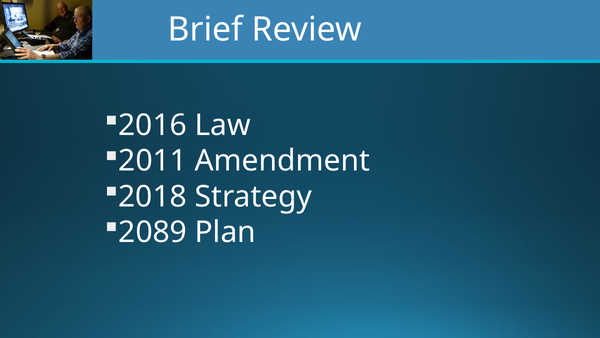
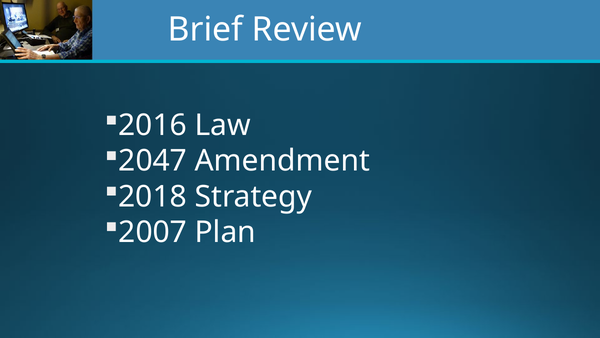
2011: 2011 -> 2047
2089: 2089 -> 2007
